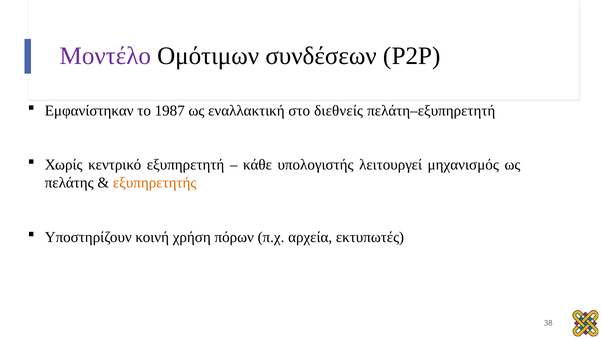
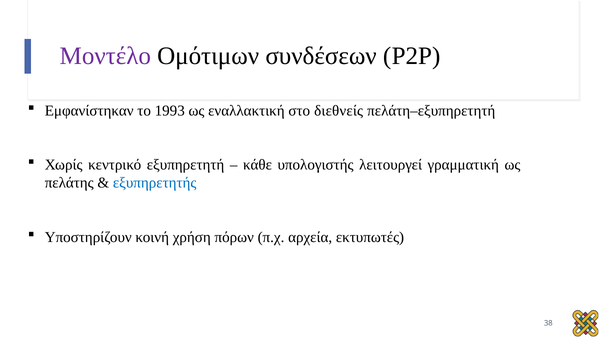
1987: 1987 -> 1993
μηχανισμός: μηχανισμός -> γραμματική
εξυπηρετητής colour: orange -> blue
